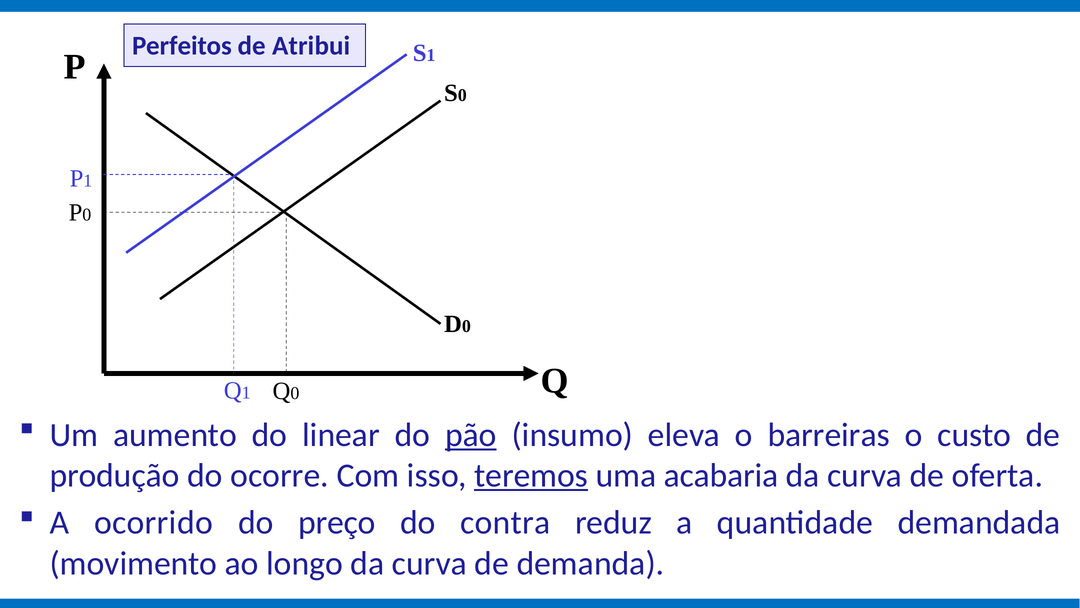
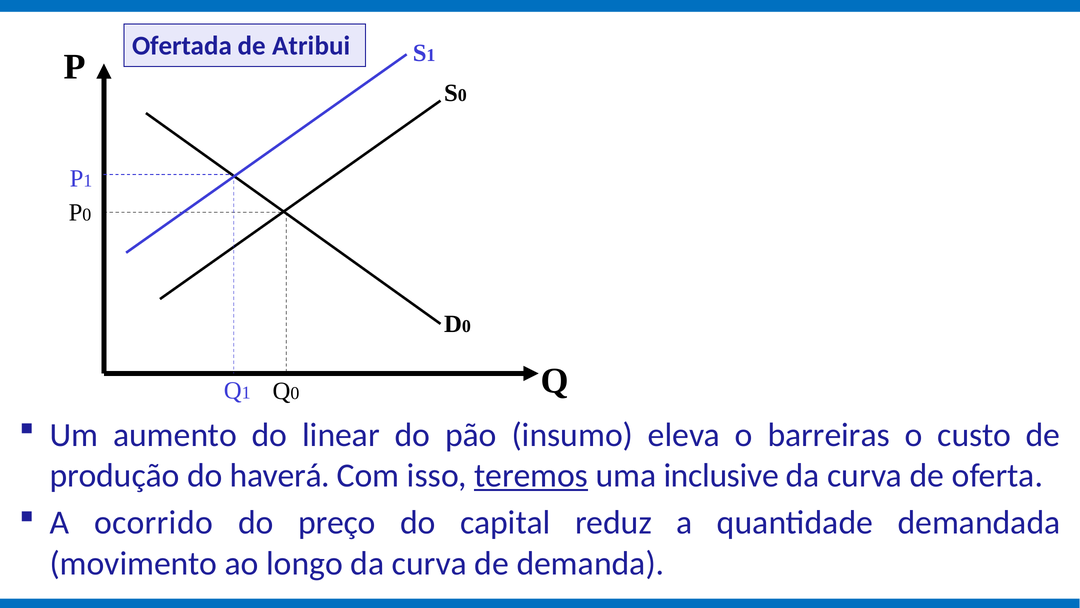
Perfeitos: Perfeitos -> Ofertada
pão underline: present -> none
ocorre: ocorre -> haverá
acabaria: acabaria -> inclusive
contra: contra -> capital
